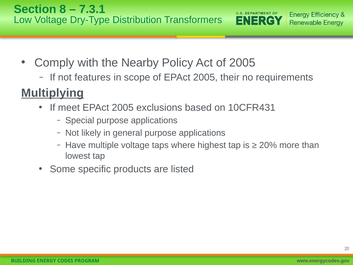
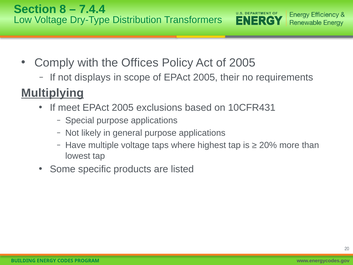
7.3.1: 7.3.1 -> 7.4.4
Nearby: Nearby -> Offices
features: features -> displays
